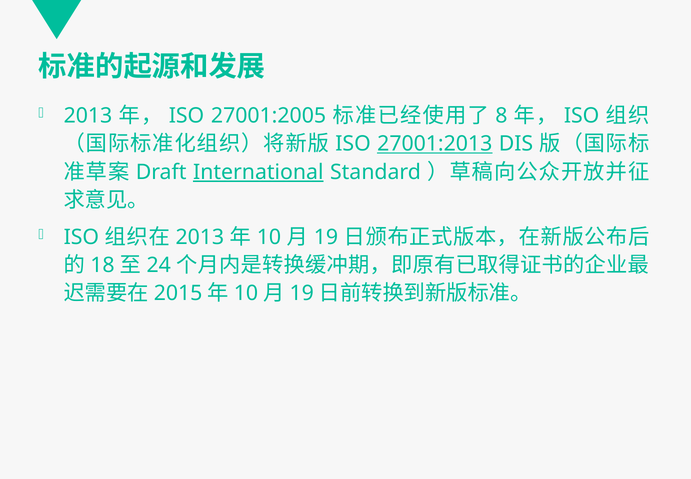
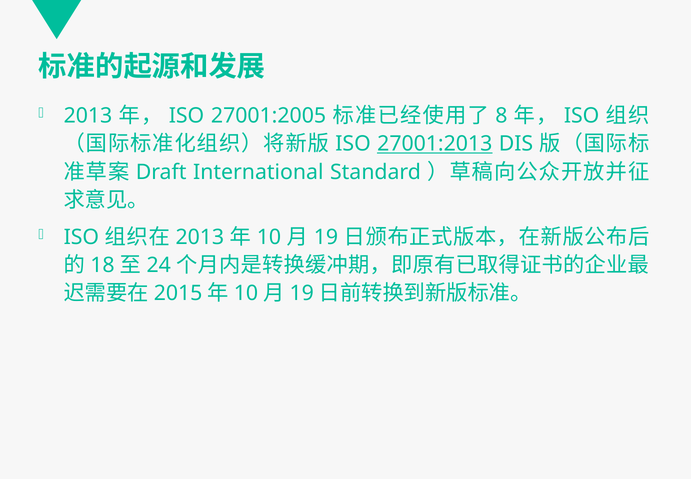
International underline: present -> none
